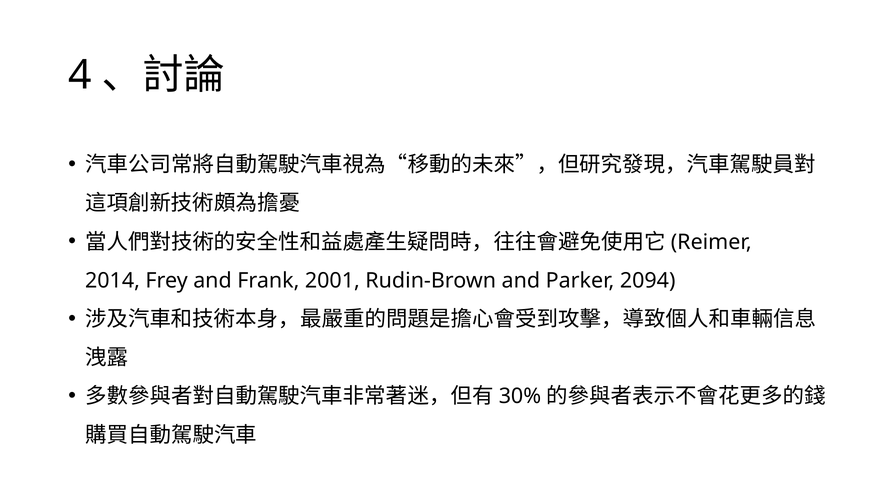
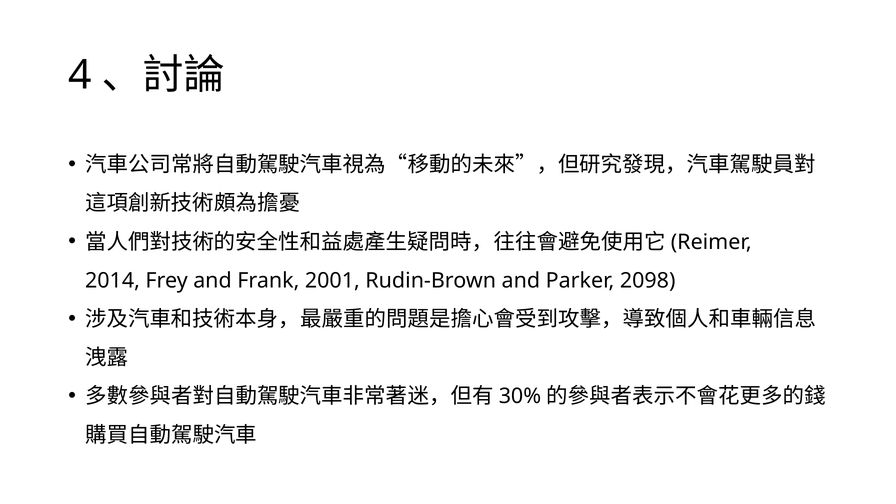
2094: 2094 -> 2098
